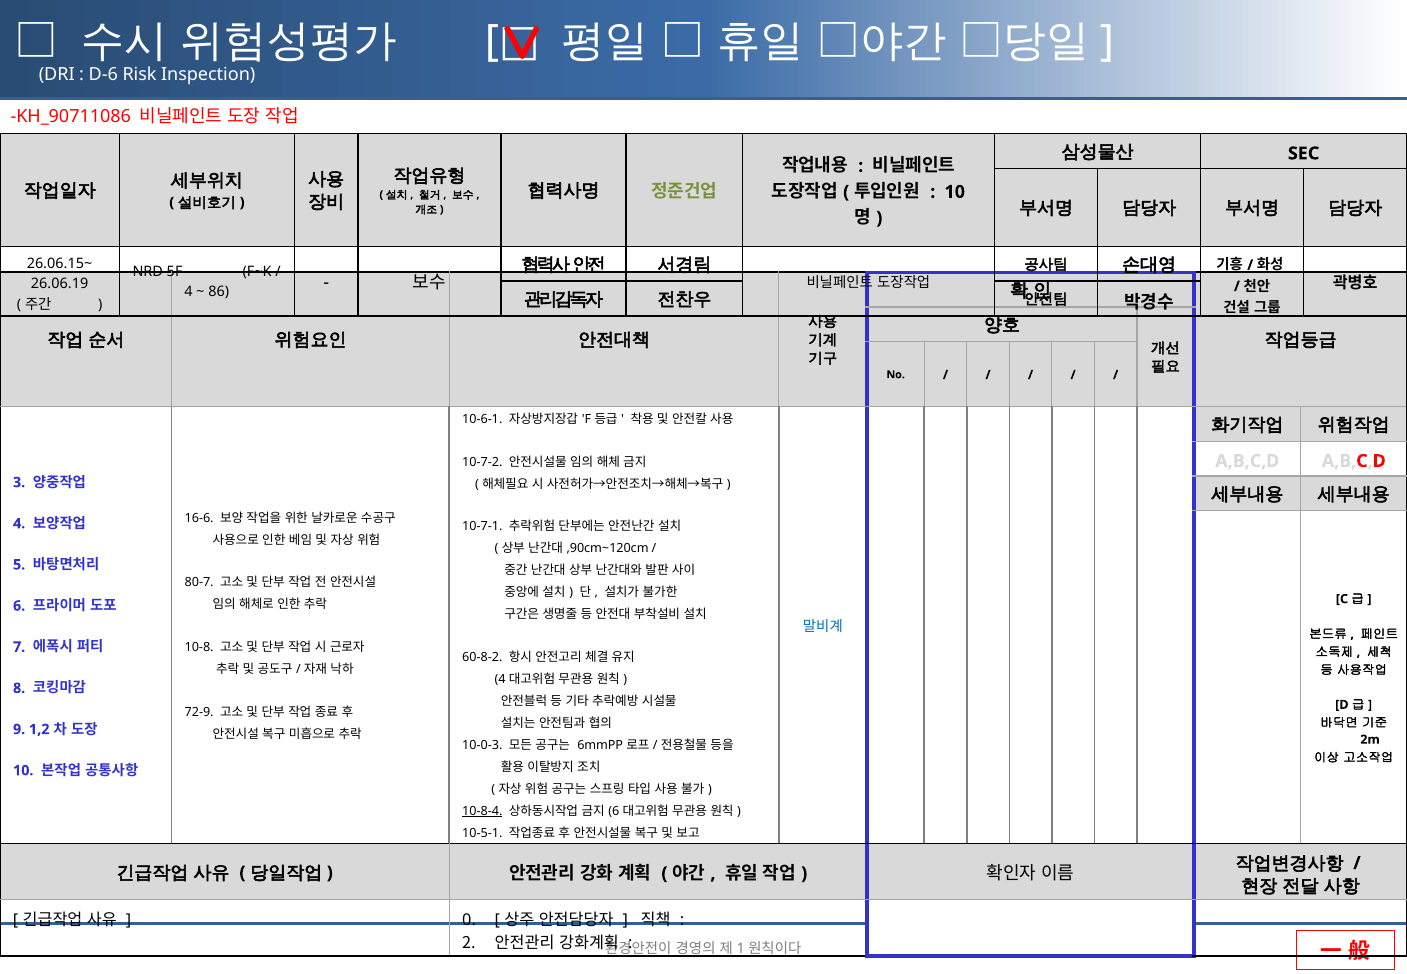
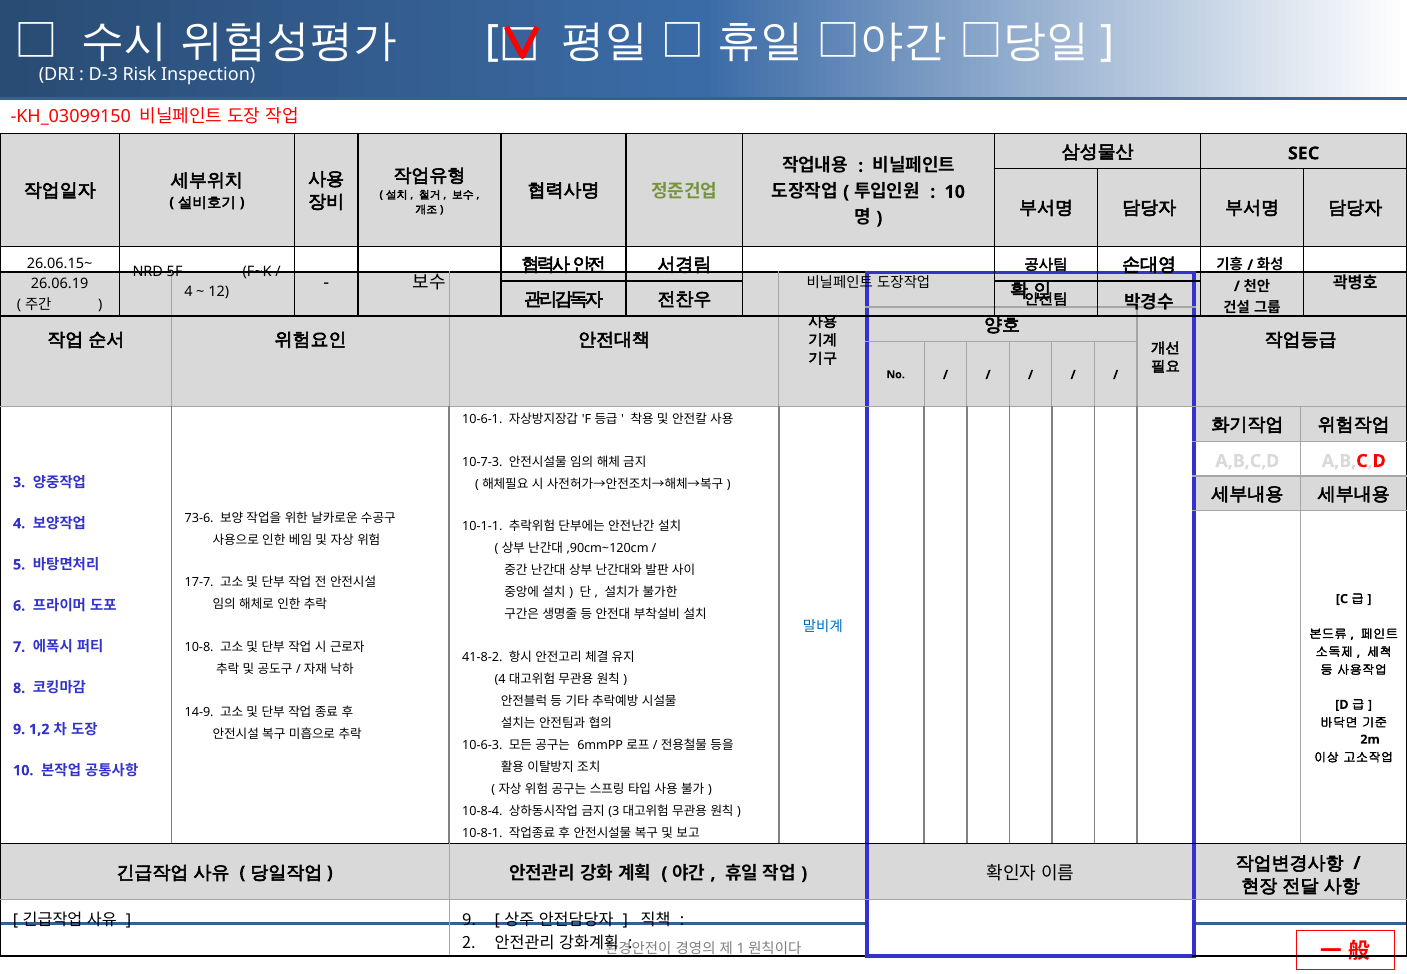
D-6: D-6 -> D-3
KH_90711086: KH_90711086 -> KH_03099150
86: 86 -> 12
10-7-2: 10-7-2 -> 10-7-3
16-6: 16-6 -> 73-6
10-7-1: 10-7-1 -> 10-1-1
80-7: 80-7 -> 17-7
60-8-2: 60-8-2 -> 41-8-2
72-9: 72-9 -> 14-9
10-0-3: 10-0-3 -> 10-6-3
10-8-4 underline: present -> none
6 at (614, 811): 6 -> 3
10-5-1: 10-5-1 -> 10-8-1
0 at (469, 920): 0 -> 9
